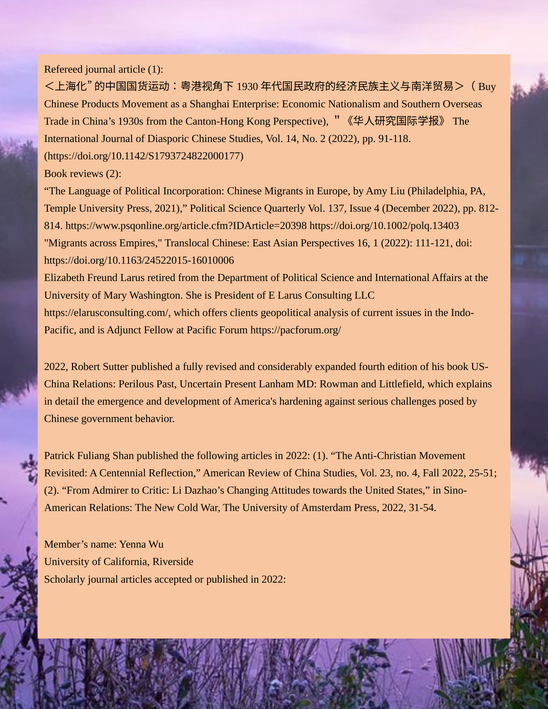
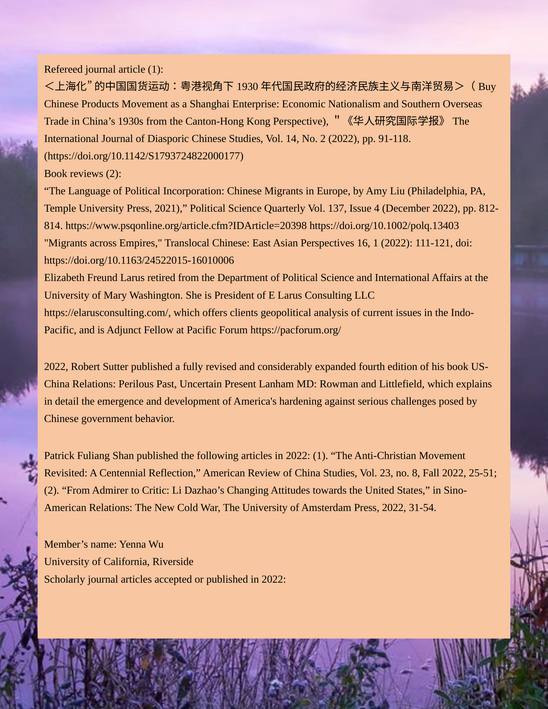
no 4: 4 -> 8
